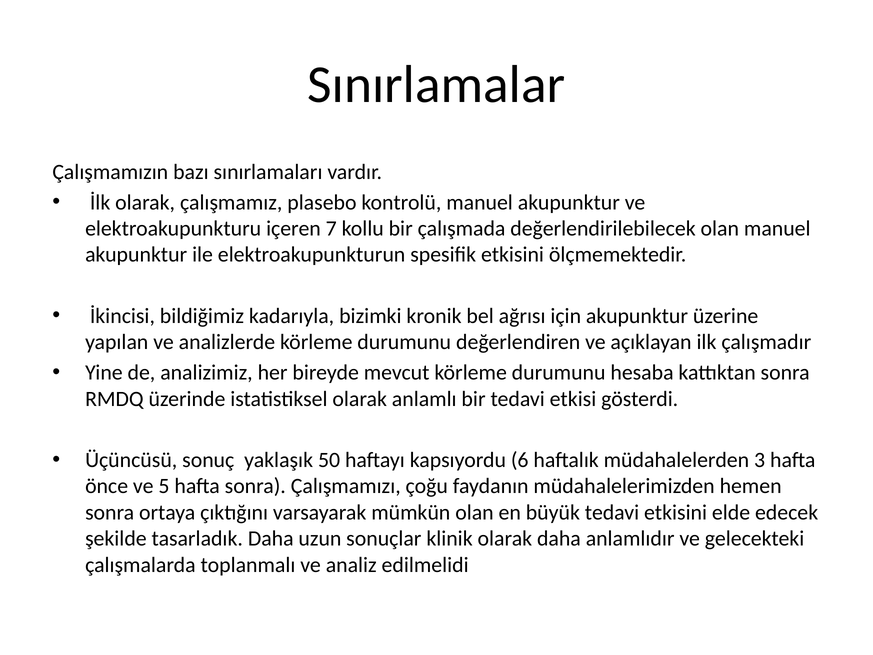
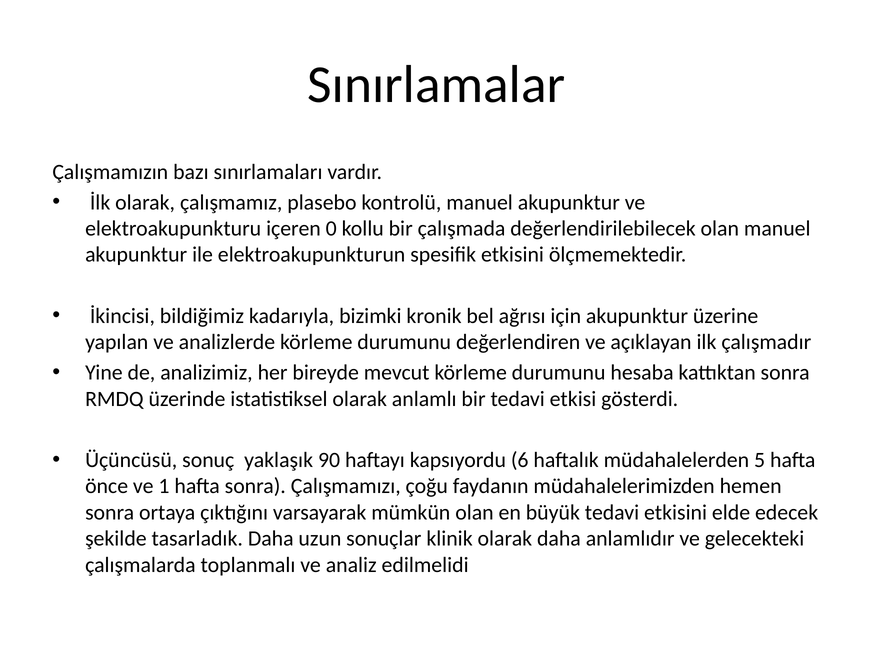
7: 7 -> 0
50: 50 -> 90
3: 3 -> 5
5: 5 -> 1
